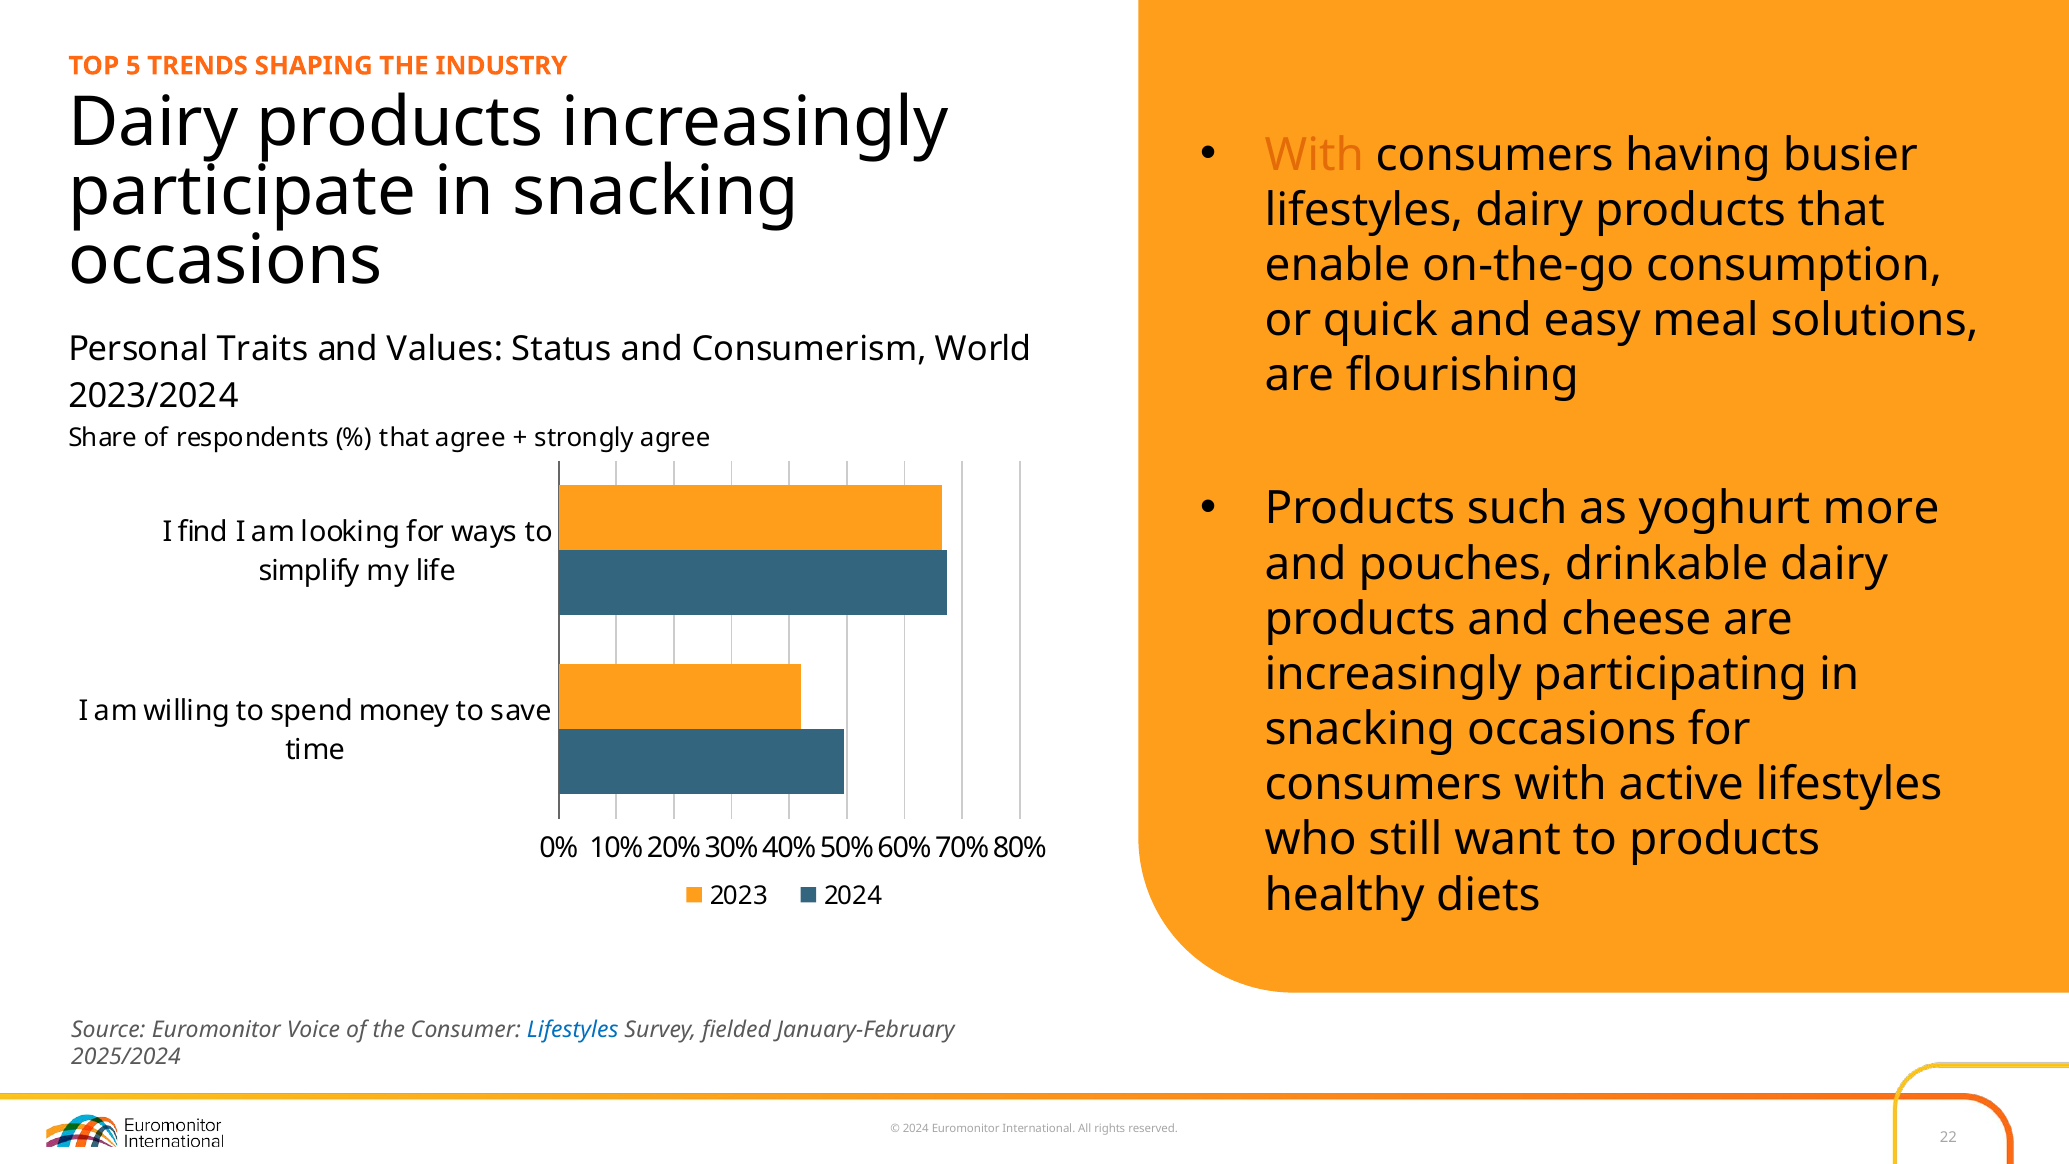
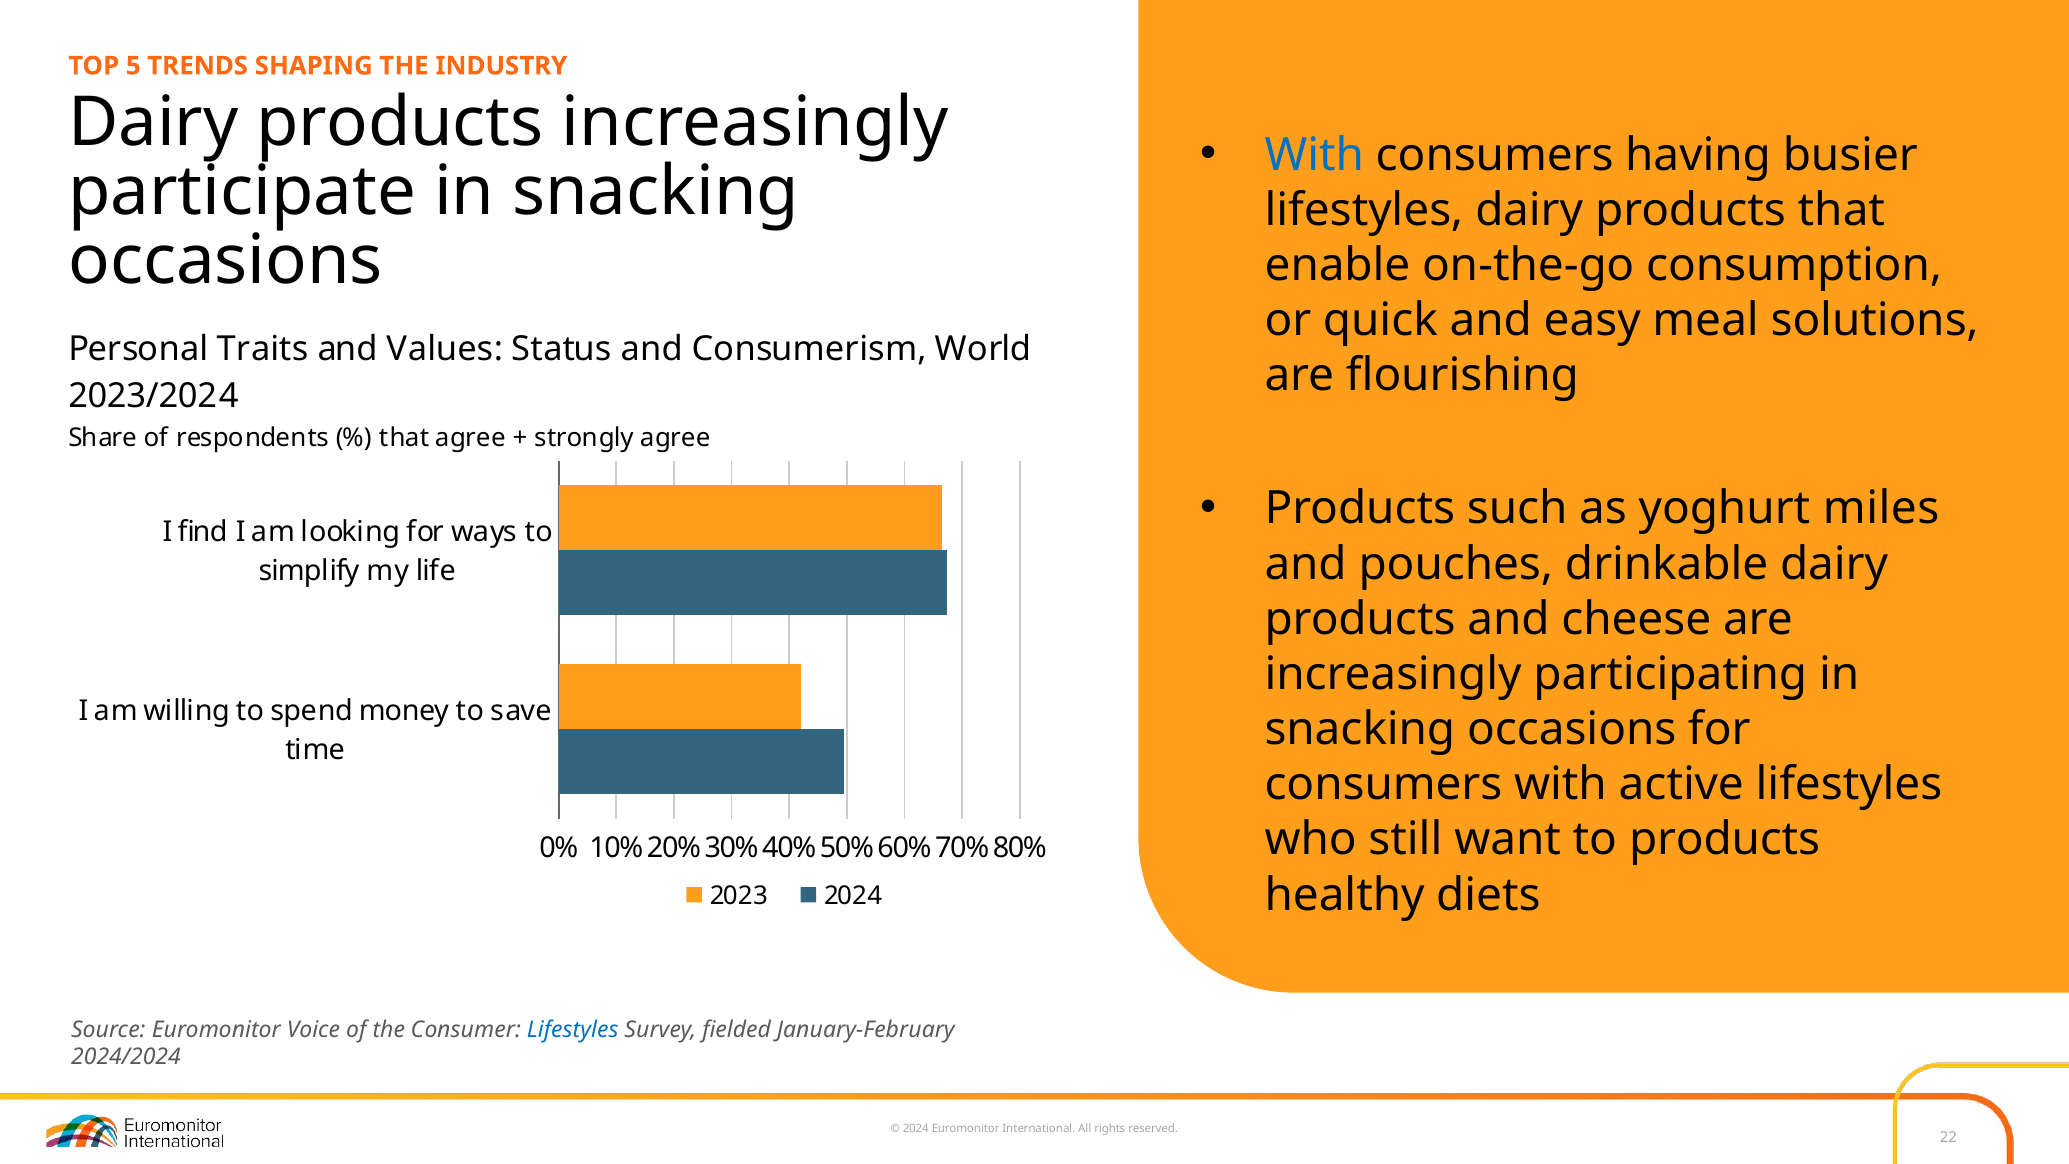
With at (1314, 155) colour: orange -> blue
more: more -> miles
2025/2024: 2025/2024 -> 2024/2024
